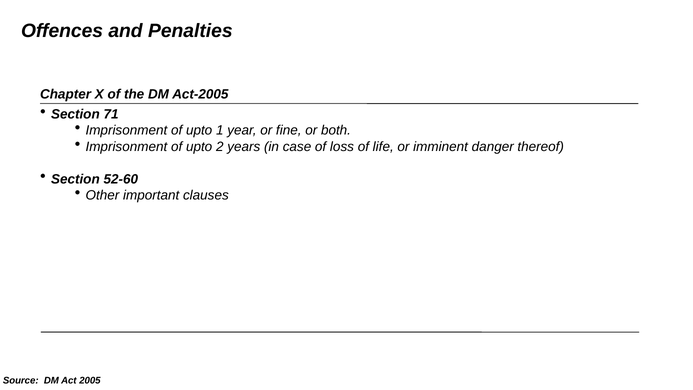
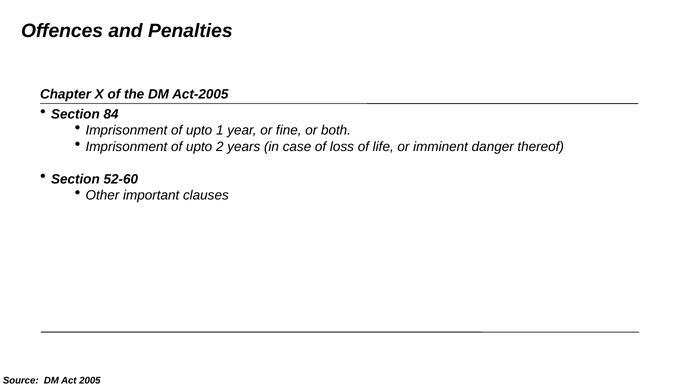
71: 71 -> 84
